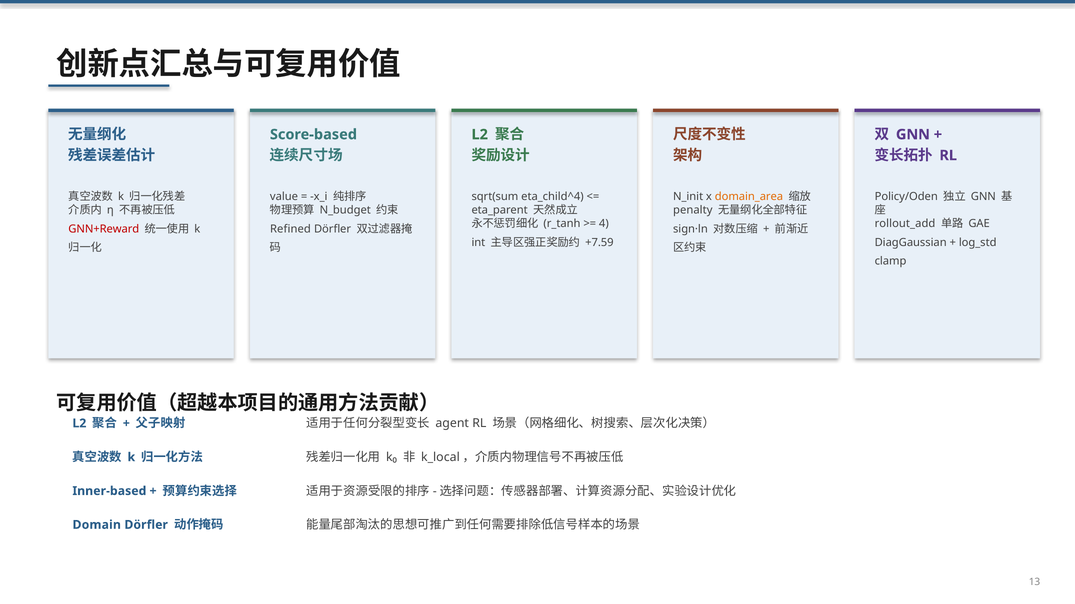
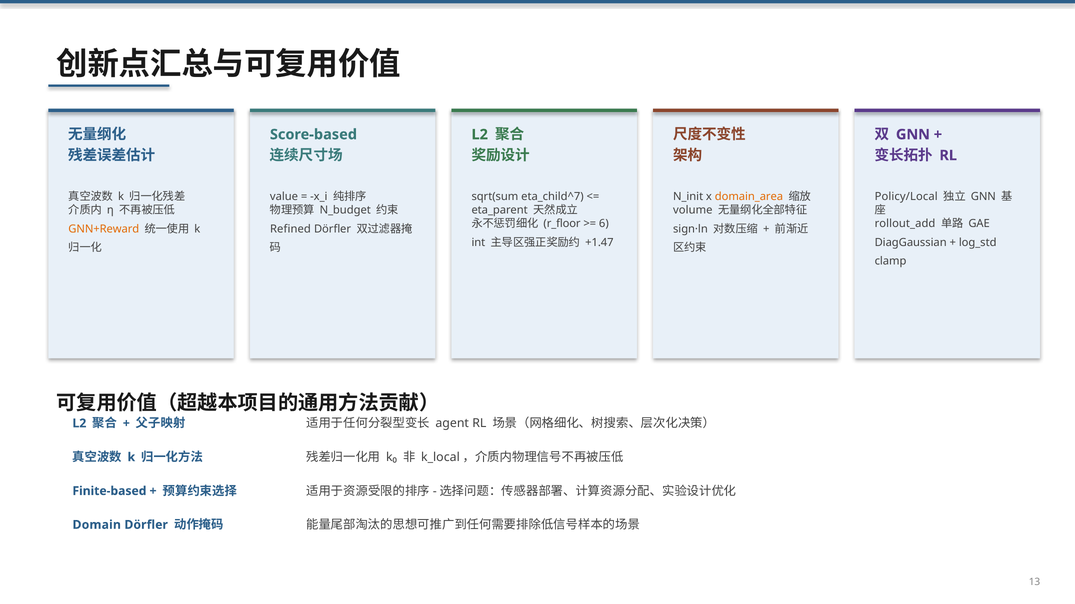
eta_child^4: eta_child^4 -> eta_child^7
Policy/Oden: Policy/Oden -> Policy/Local
penalty: penalty -> volume
r_tanh: r_tanh -> r_floor
4: 4 -> 6
GNN+Reward colour: red -> orange
+7.59: +7.59 -> +1.47
Inner-based: Inner-based -> Finite-based
